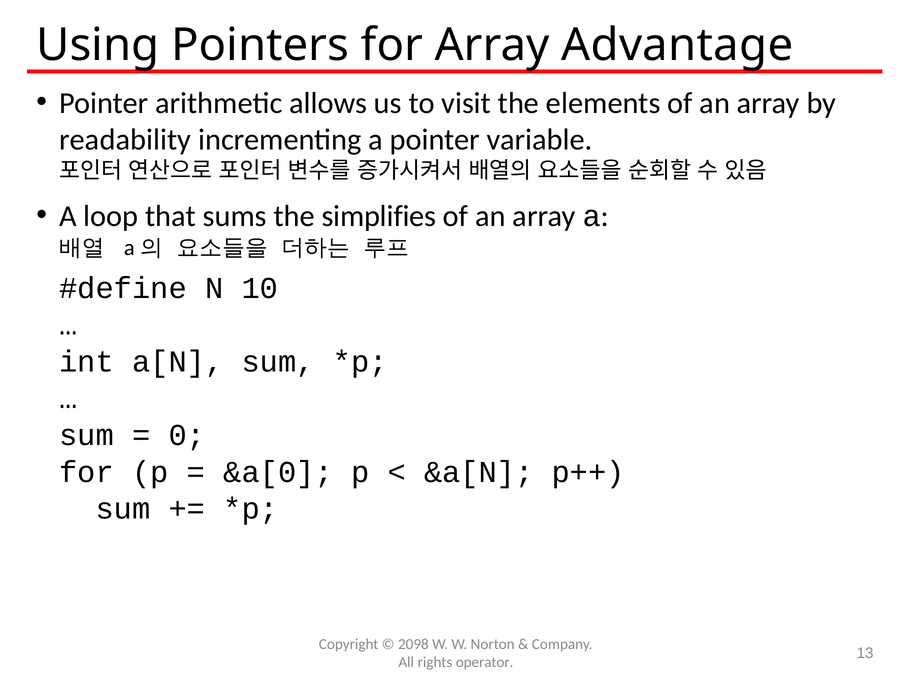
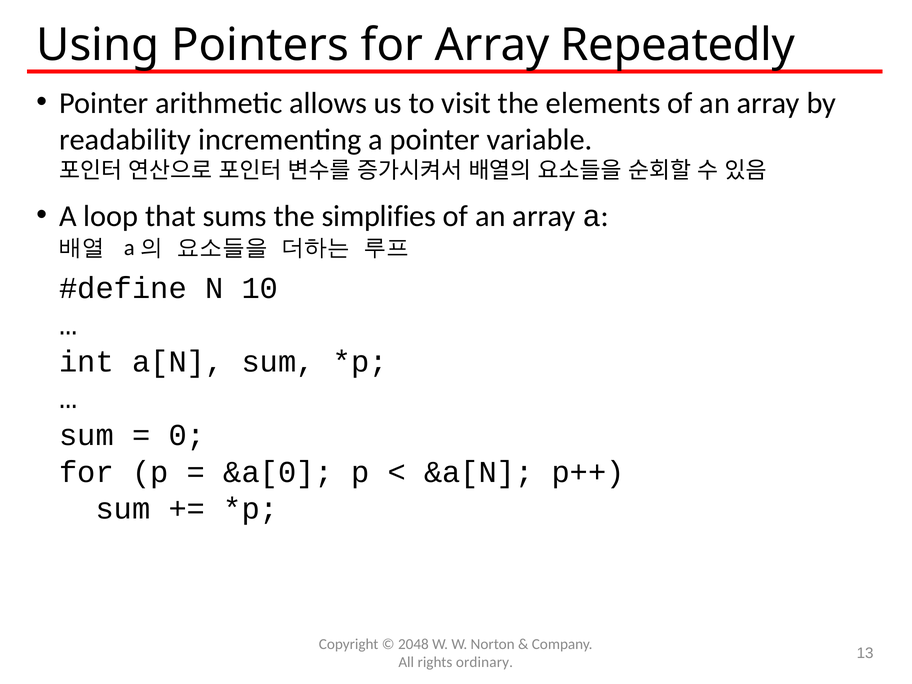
Advantage: Advantage -> Repeatedly
2098: 2098 -> 2048
operator: operator -> ordinary
